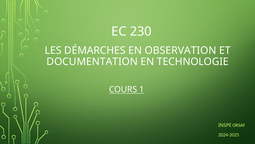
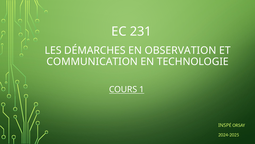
230: 230 -> 231
DOCUMENTATION: DOCUMENTATION -> COMMUNICATION
